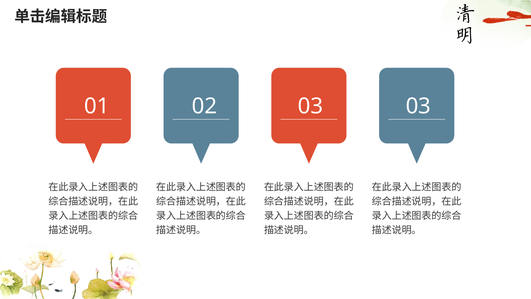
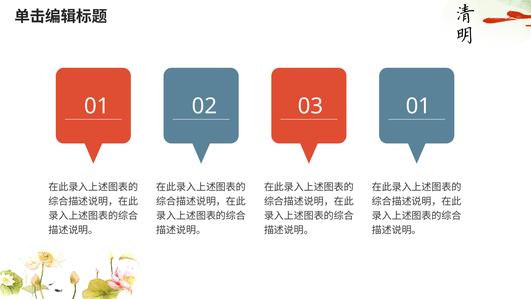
03 03: 03 -> 01
